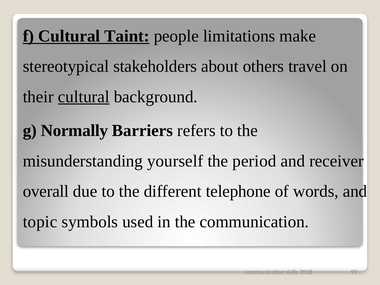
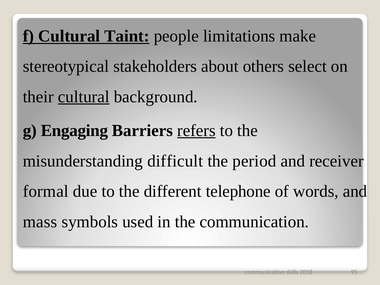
travel: travel -> select
Normally: Normally -> Engaging
refers underline: none -> present
yourself: yourself -> difficult
overall: overall -> formal
topic: topic -> mass
